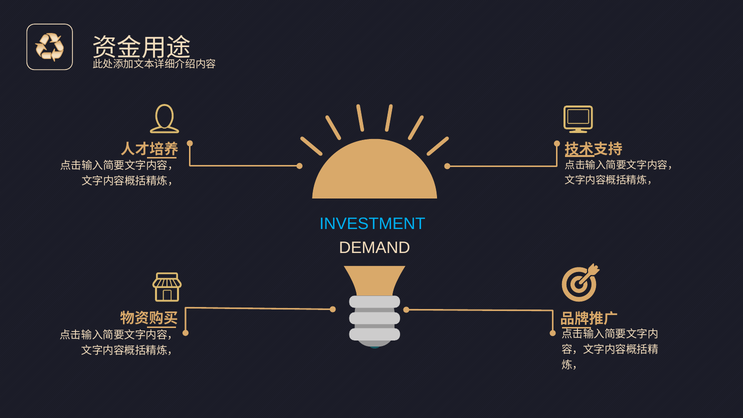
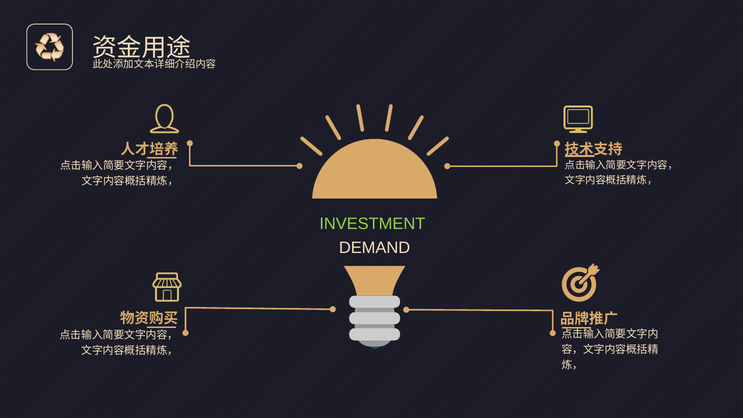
INVESTMENT colour: light blue -> light green
